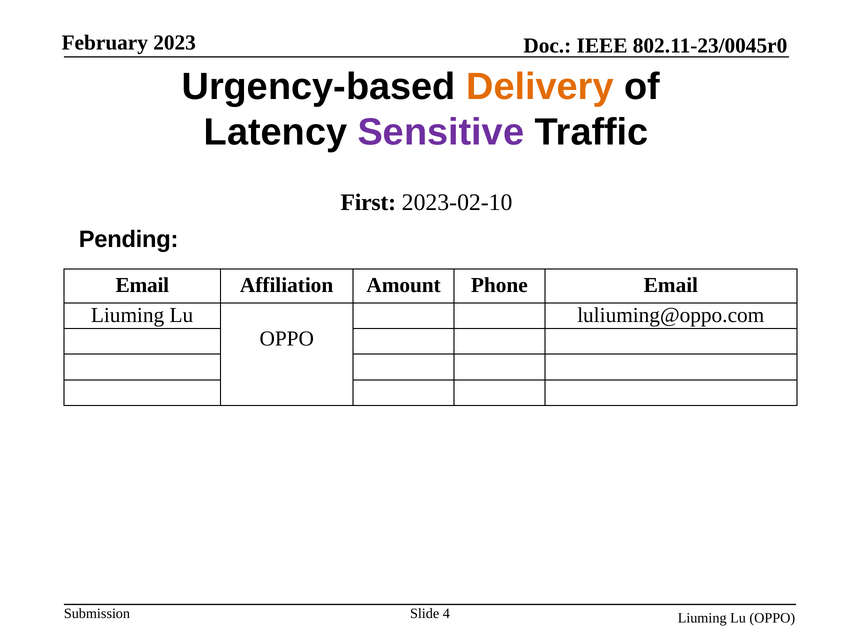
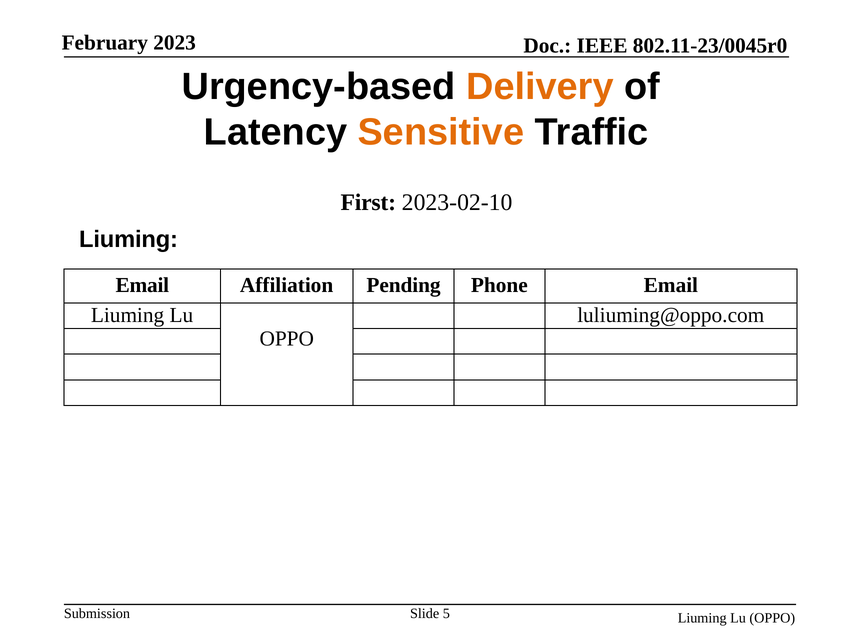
Sensitive colour: purple -> orange
Pending at (129, 240): Pending -> Liuming
Amount: Amount -> Pending
4: 4 -> 5
